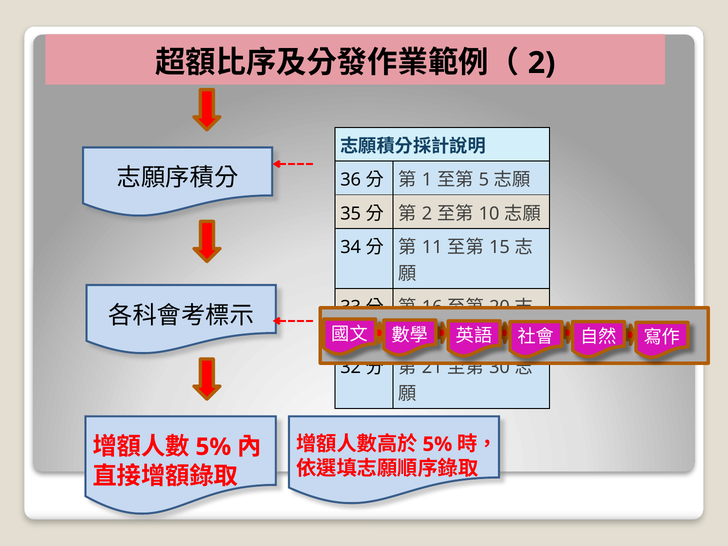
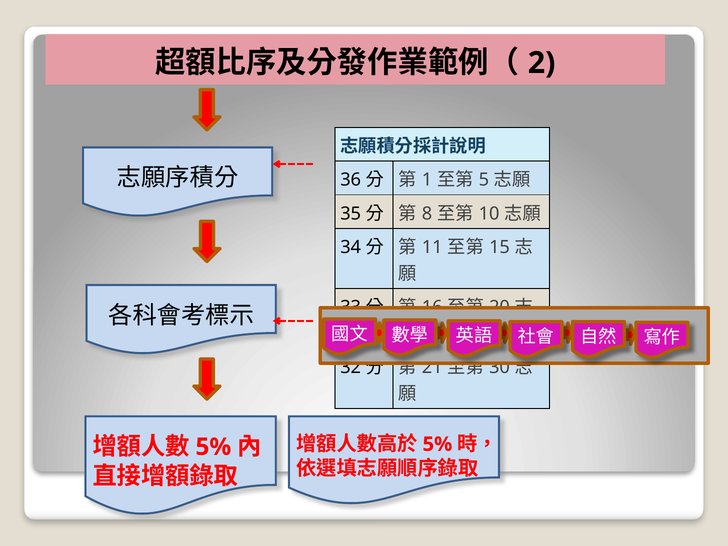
2 at (427, 214): 2 -> 8
